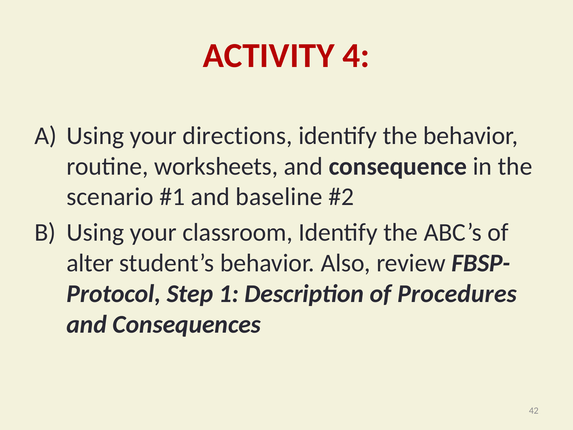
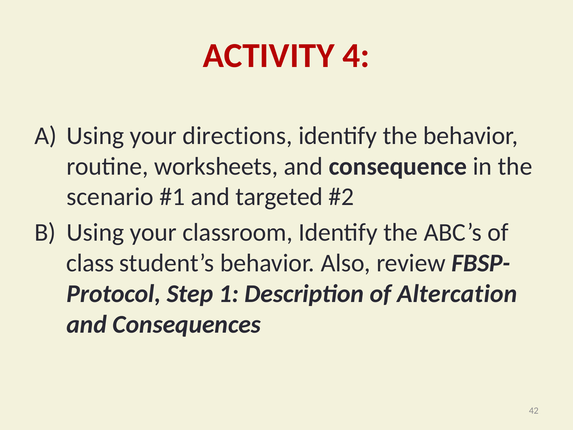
baseline: baseline -> targeted
alter: alter -> class
Procedures: Procedures -> Altercation
